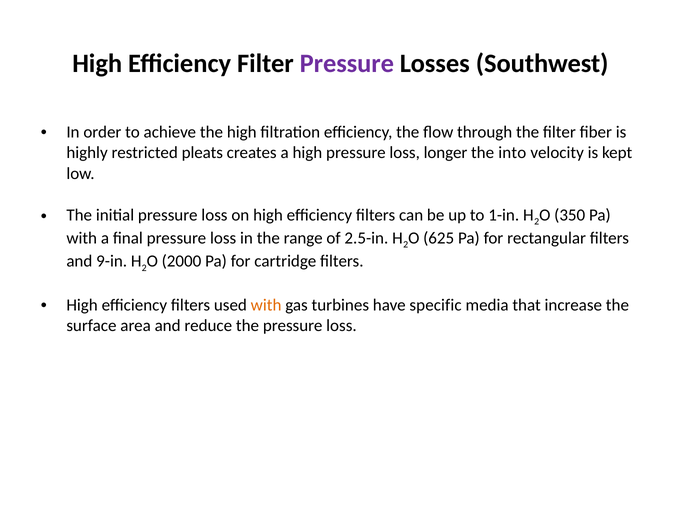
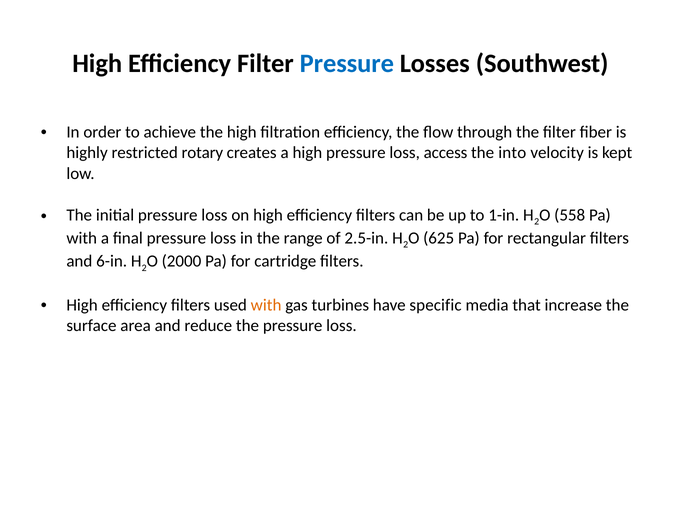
Pressure at (347, 63) colour: purple -> blue
pleats: pleats -> rotary
longer: longer -> access
350: 350 -> 558
9-in: 9-in -> 6-in
